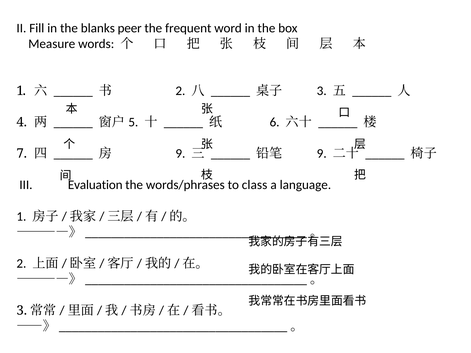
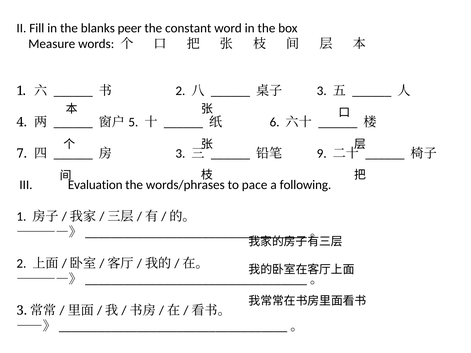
frequent: frequent -> constant
9 at (180, 154): 9 -> 3
class: class -> pace
language: language -> following
